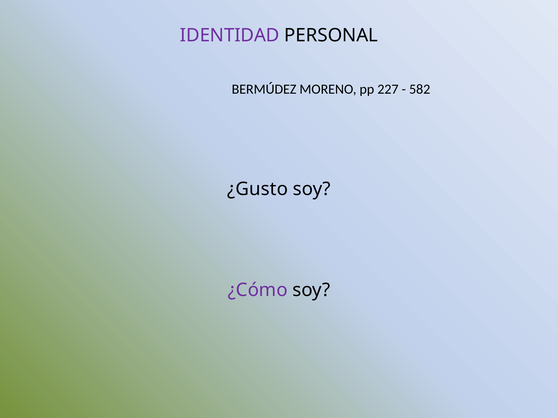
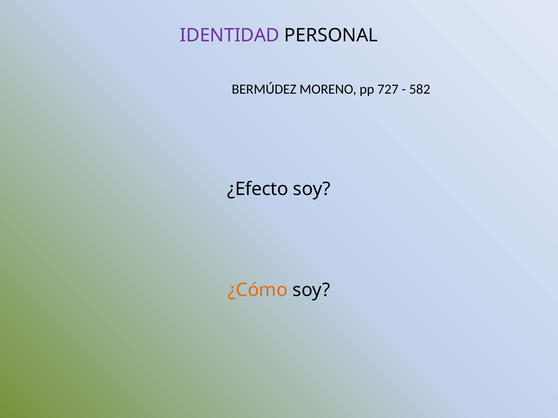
227: 227 -> 727
¿Gusto: ¿Gusto -> ¿Efecto
¿Cómo colour: purple -> orange
